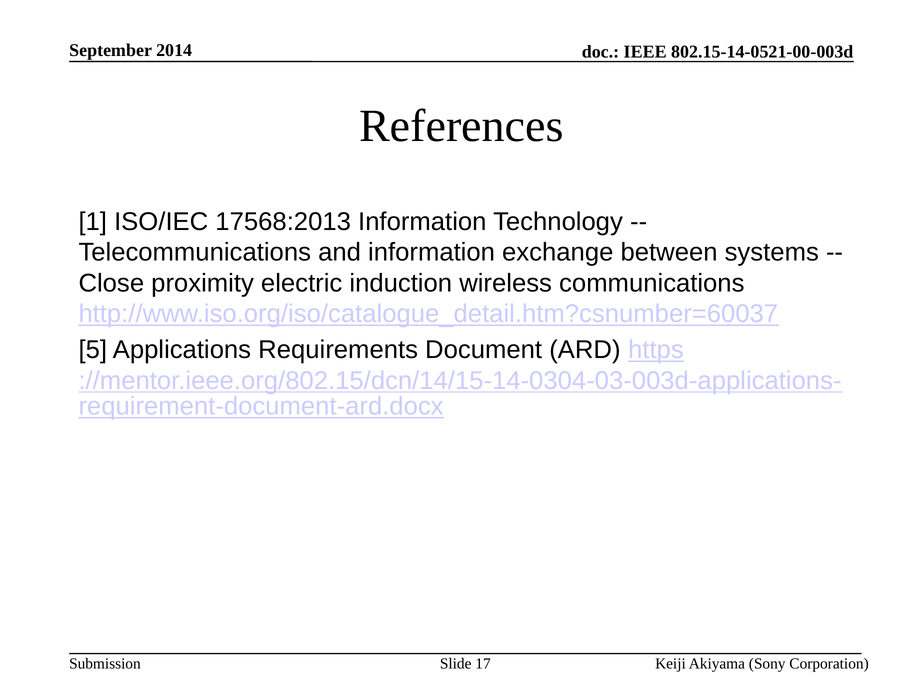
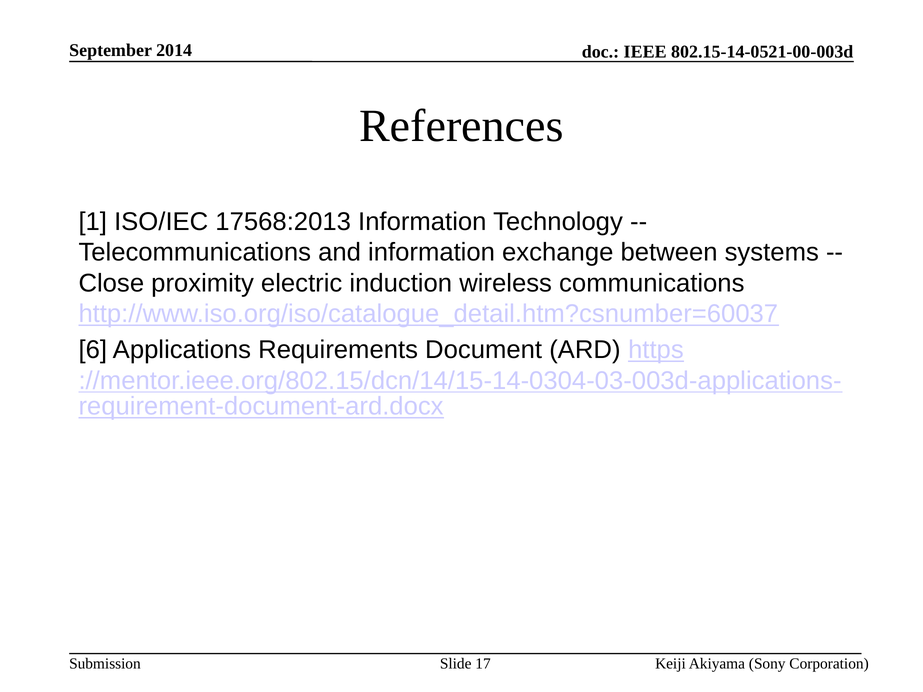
5: 5 -> 6
